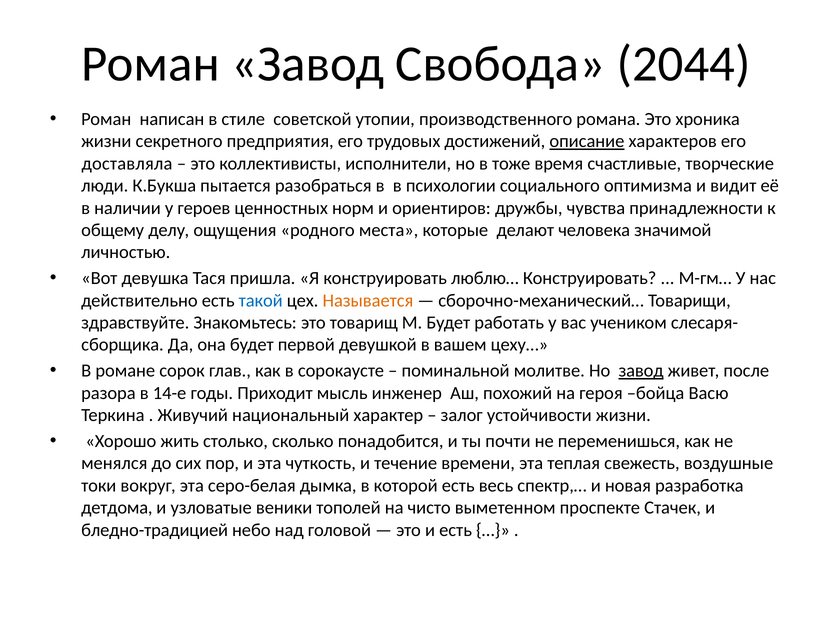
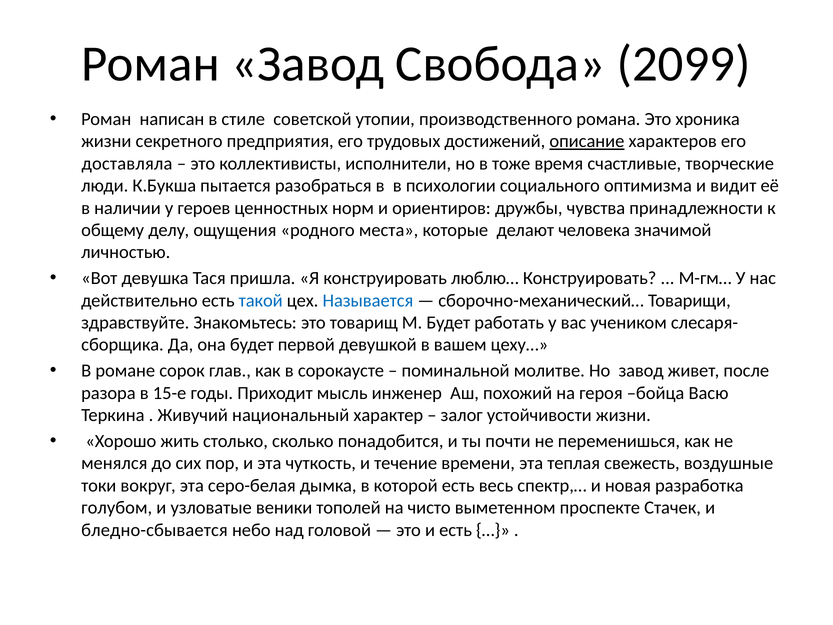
2044: 2044 -> 2099
Называется colour: orange -> blue
завод at (641, 371) underline: present -> none
14-е: 14-е -> 15-е
детдома: детдома -> голубом
бледно-традицией: бледно-традицией -> бледно-сбывается
